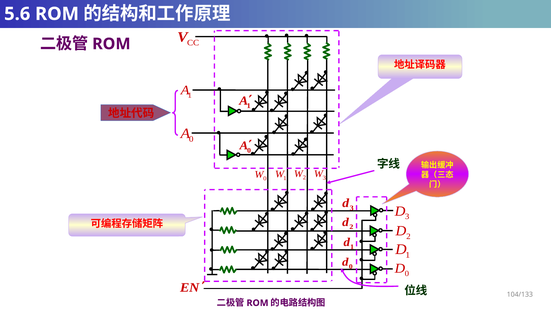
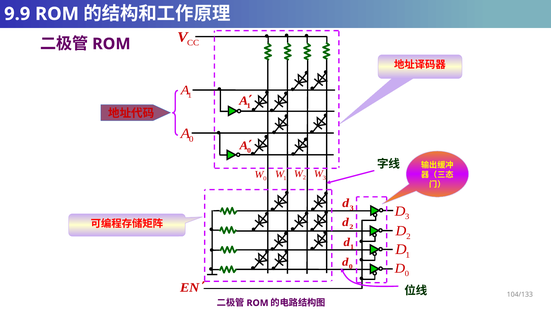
5.6: 5.6 -> 9.9
